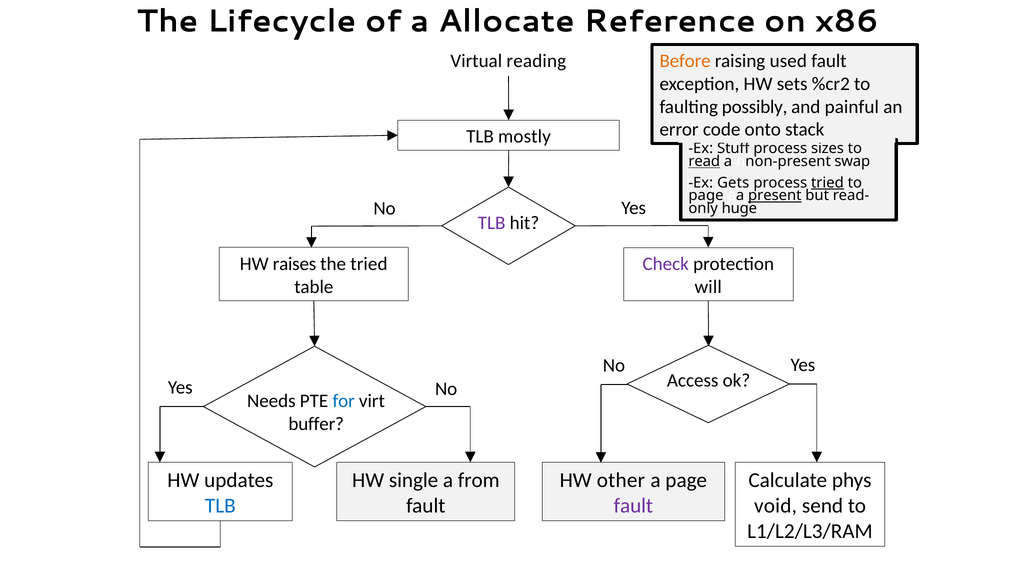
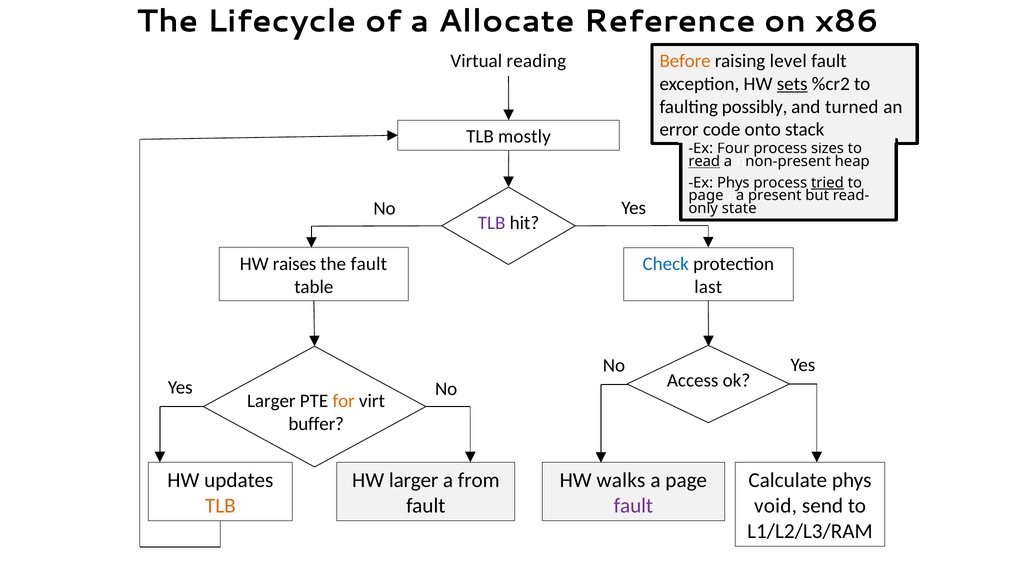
used: used -> level
sets underline: none -> present
painful: painful -> turned
Stuff: Stuff -> Four
swap: swap -> heap
Ex Gets: Gets -> Phys
present underline: present -> none
huge: huge -> state
the tried: tried -> fault
Check colour: purple -> blue
will: will -> last
Needs at (271, 401): Needs -> Larger
for colour: blue -> orange
HW single: single -> larger
other: other -> walks
TLB at (220, 506) colour: blue -> orange
